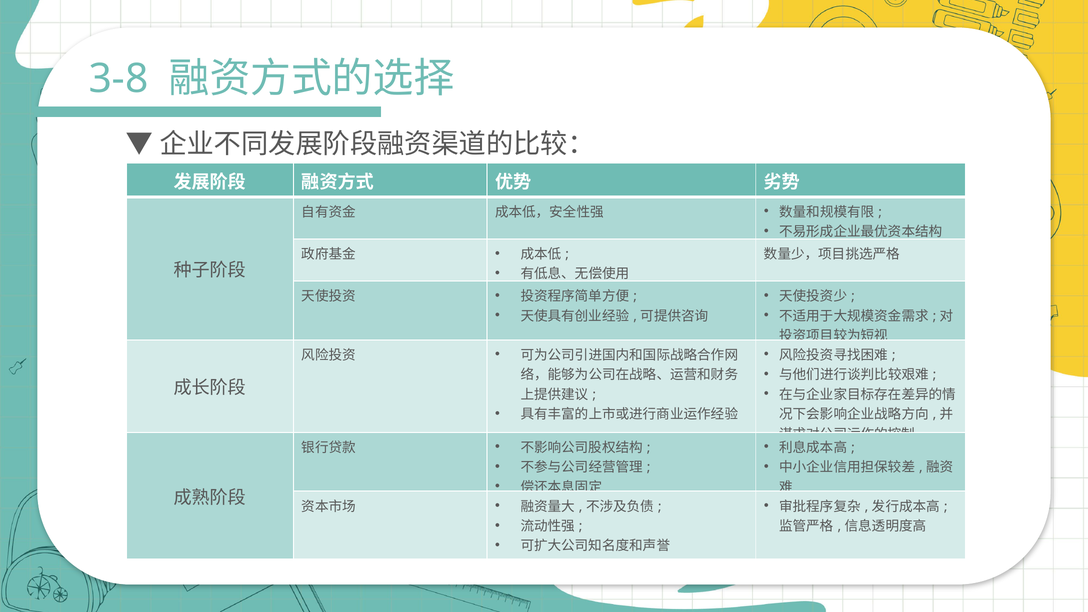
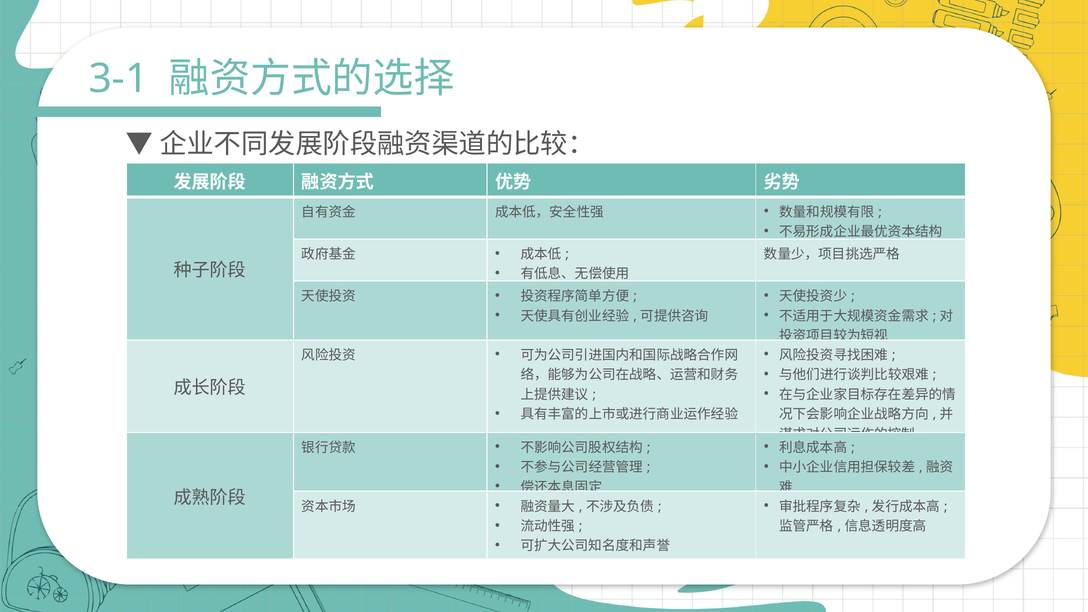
3-8: 3-8 -> 3-1
